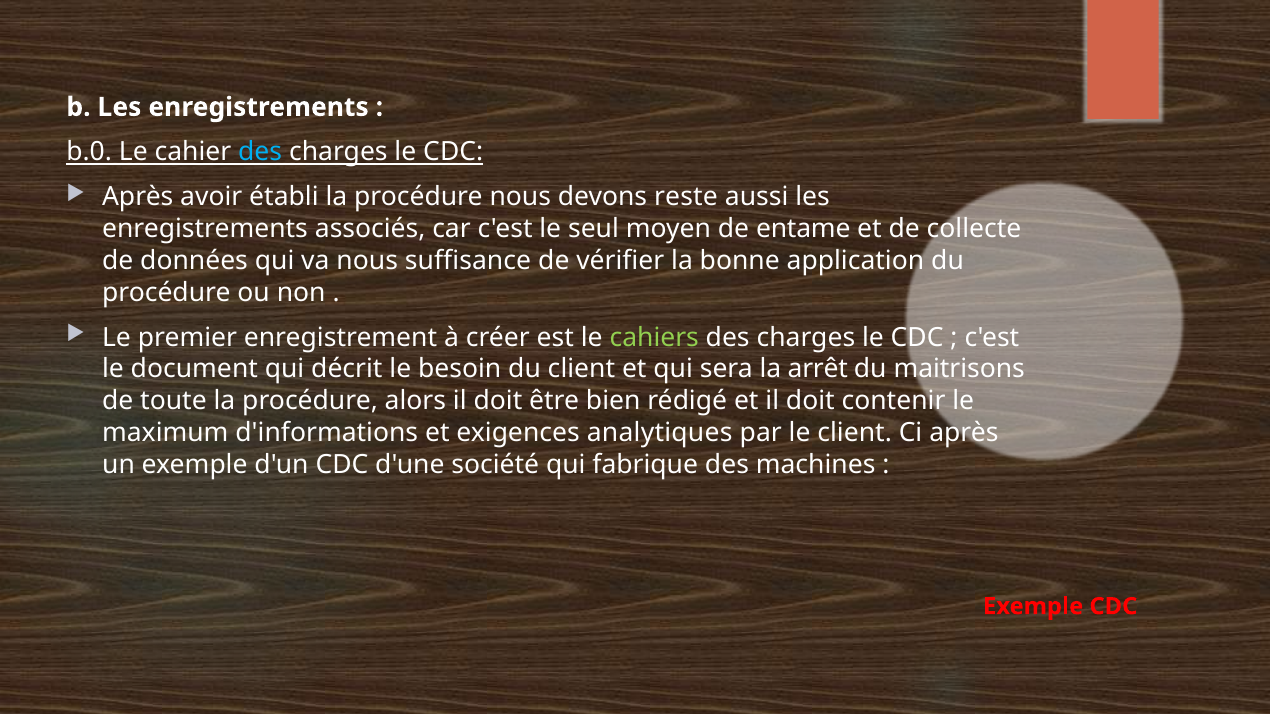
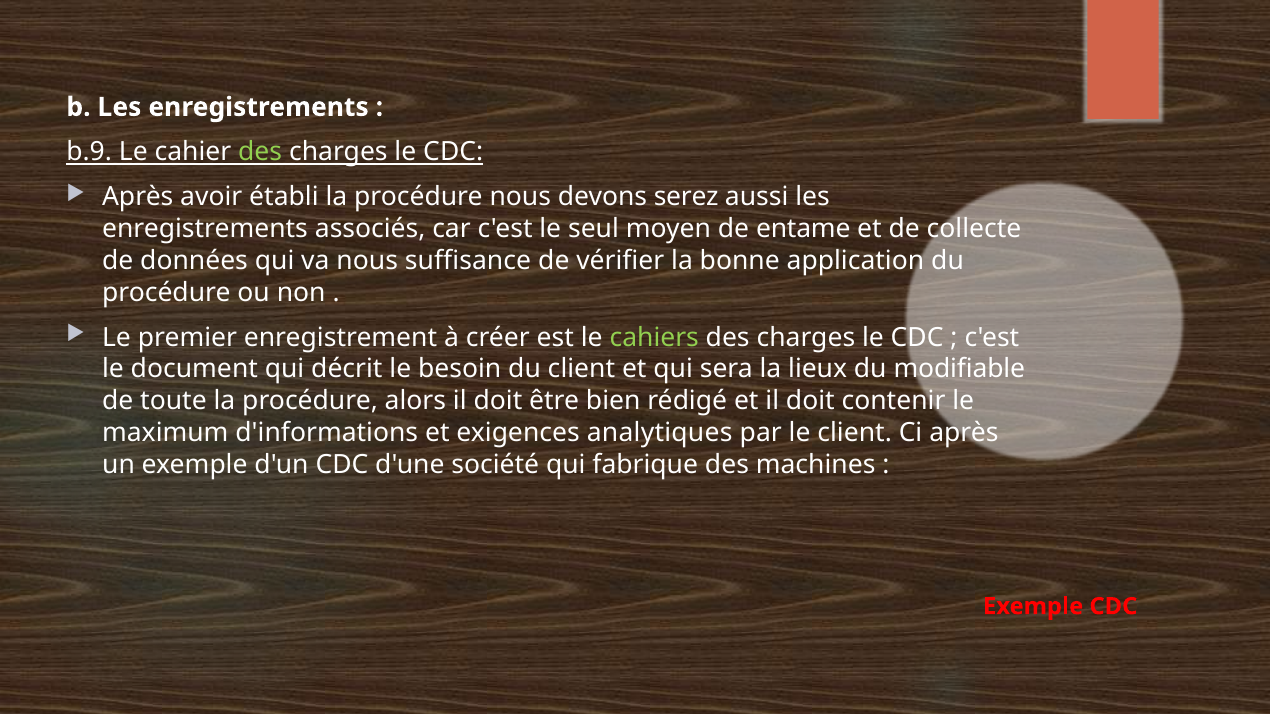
b.0: b.0 -> b.9
des at (260, 152) colour: light blue -> light green
reste: reste -> serez
arrêt: arrêt -> lieux
maitrisons: maitrisons -> modifiable
